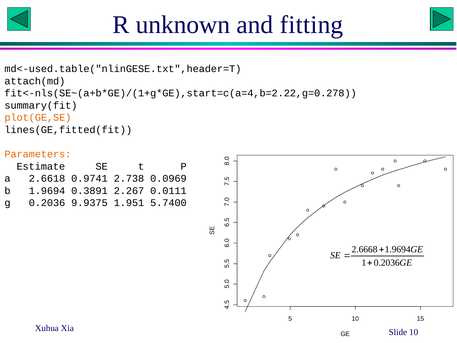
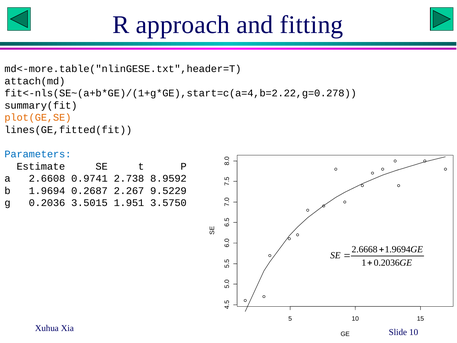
unknown: unknown -> approach
md<-used.table("nlinGESE.txt",header=T: md<-used.table("nlinGESE.txt",header=T -> md<-more.table("nlinGESE.txt",header=T
Parameters colour: orange -> blue
2.6618: 2.6618 -> 2.6608
0.0969: 0.0969 -> 8.9592
0.3891: 0.3891 -> 0.2687
0.0111: 0.0111 -> 9.5229
9.9375: 9.9375 -> 3.5015
5.7400: 5.7400 -> 3.5750
